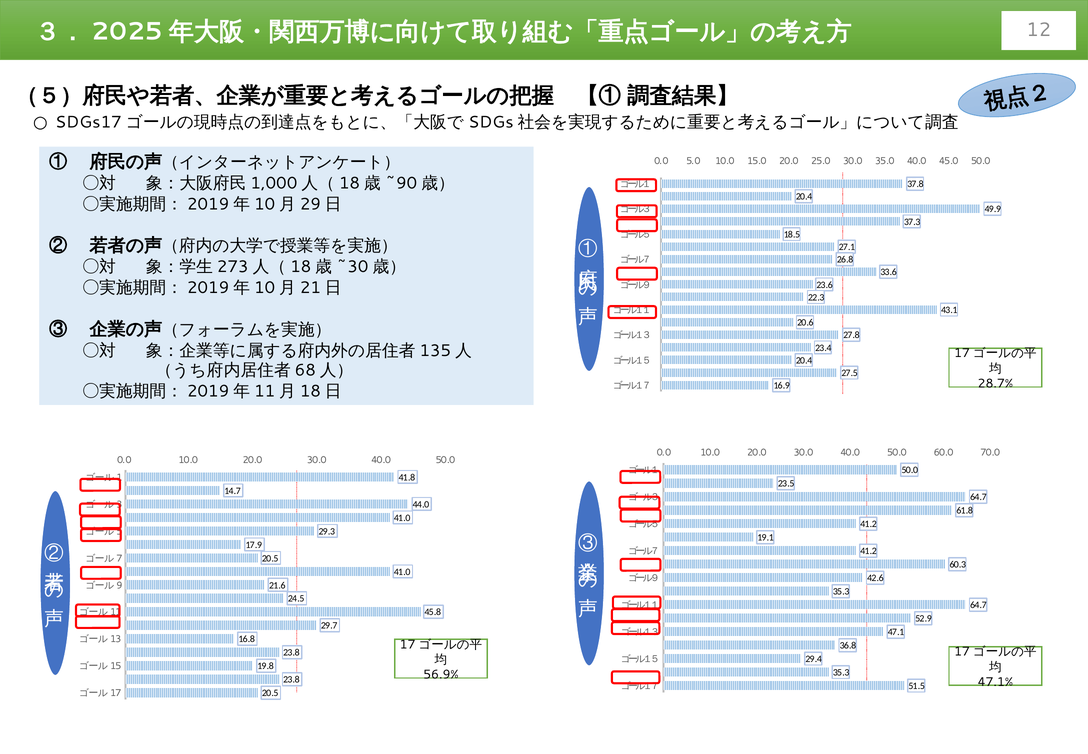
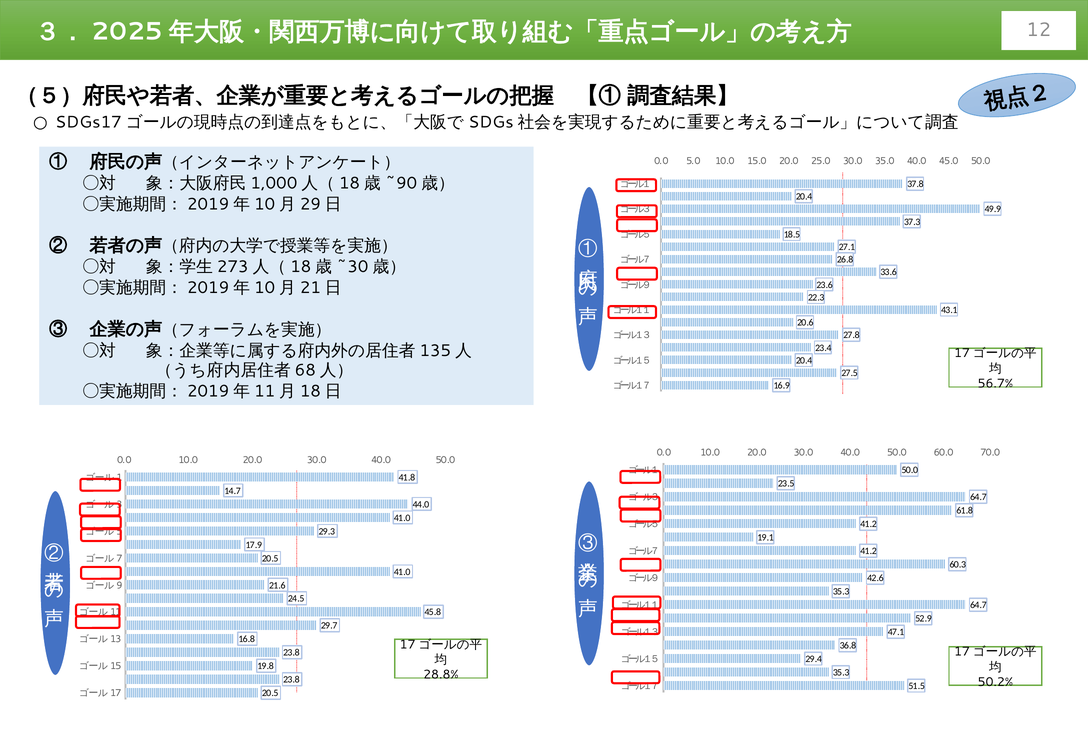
28.7%: 28.7% -> 56.7%
56.9%: 56.9% -> 28.8%
47.1%: 47.1% -> 50.2%
